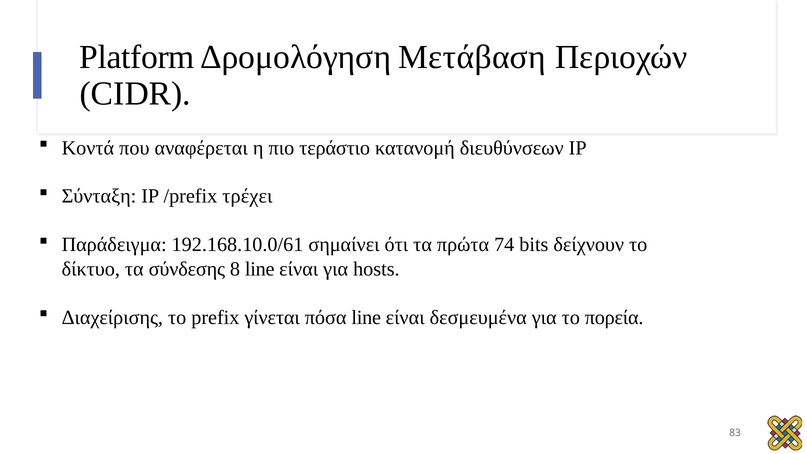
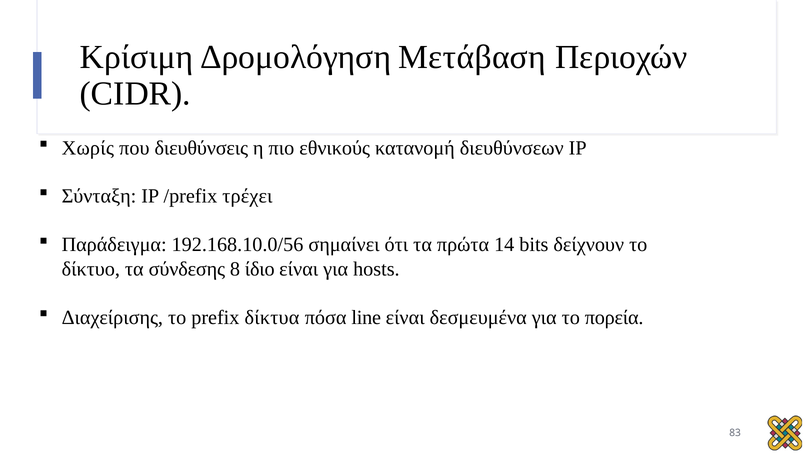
Platform: Platform -> Κρίσιμη
Κοντά: Κοντά -> Χωρίς
αναφέρεται: αναφέρεται -> διευθύνσεις
τεράστιο: τεράστιο -> εθνικούς
192.168.10.0/61: 192.168.10.0/61 -> 192.168.10.0/56
74: 74 -> 14
8 line: line -> ίδιο
γίνεται: γίνεται -> δίκτυα
